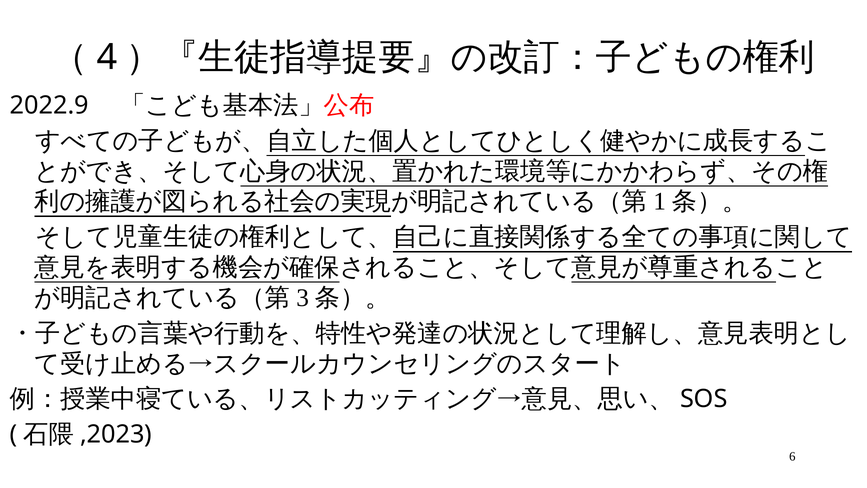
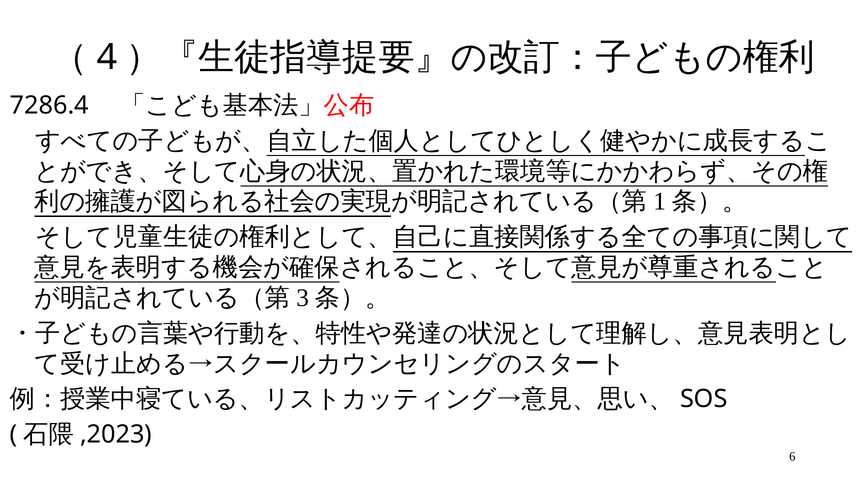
2022.9: 2022.9 -> 7286.4
